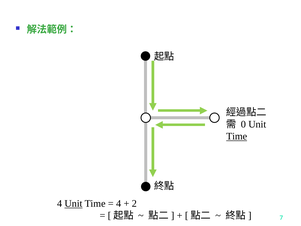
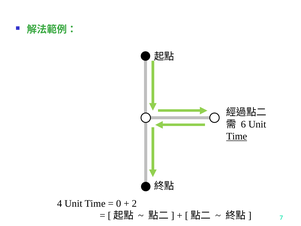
0: 0 -> 6
Unit at (73, 203) underline: present -> none
4 at (119, 203): 4 -> 0
